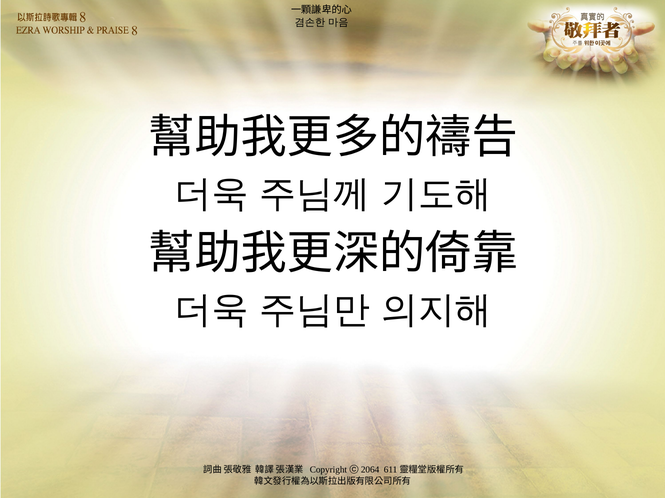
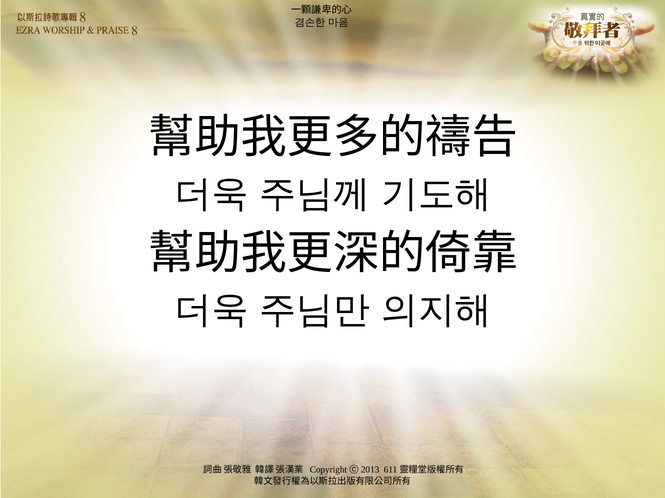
2064: 2064 -> 2013
